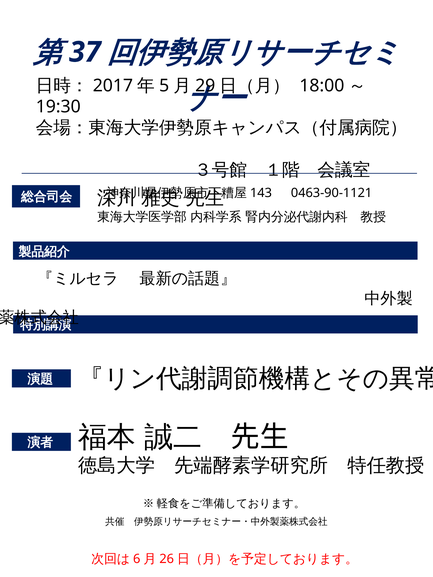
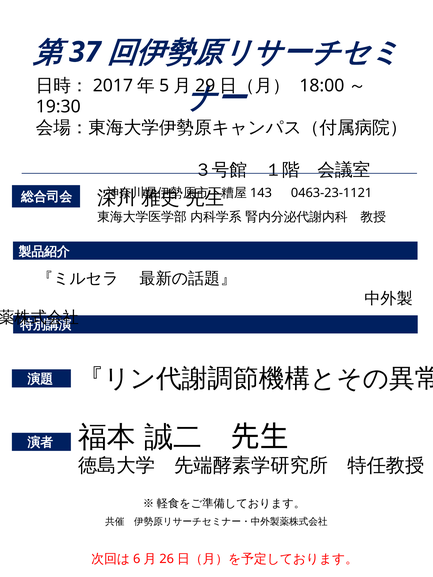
0463-90-1121: 0463-90-1121 -> 0463-23-1121
